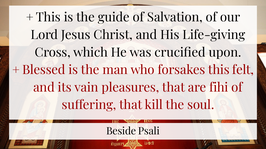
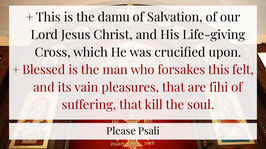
guide: guide -> damu
Beside: Beside -> Please
